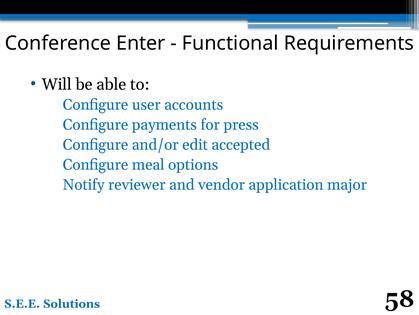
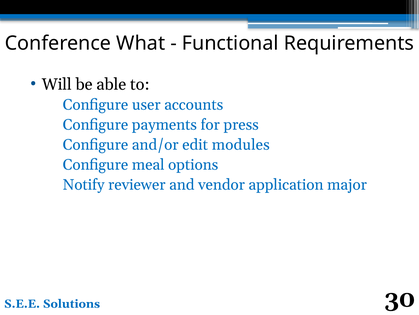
Enter: Enter -> What
accepted: accepted -> modules
58: 58 -> 30
